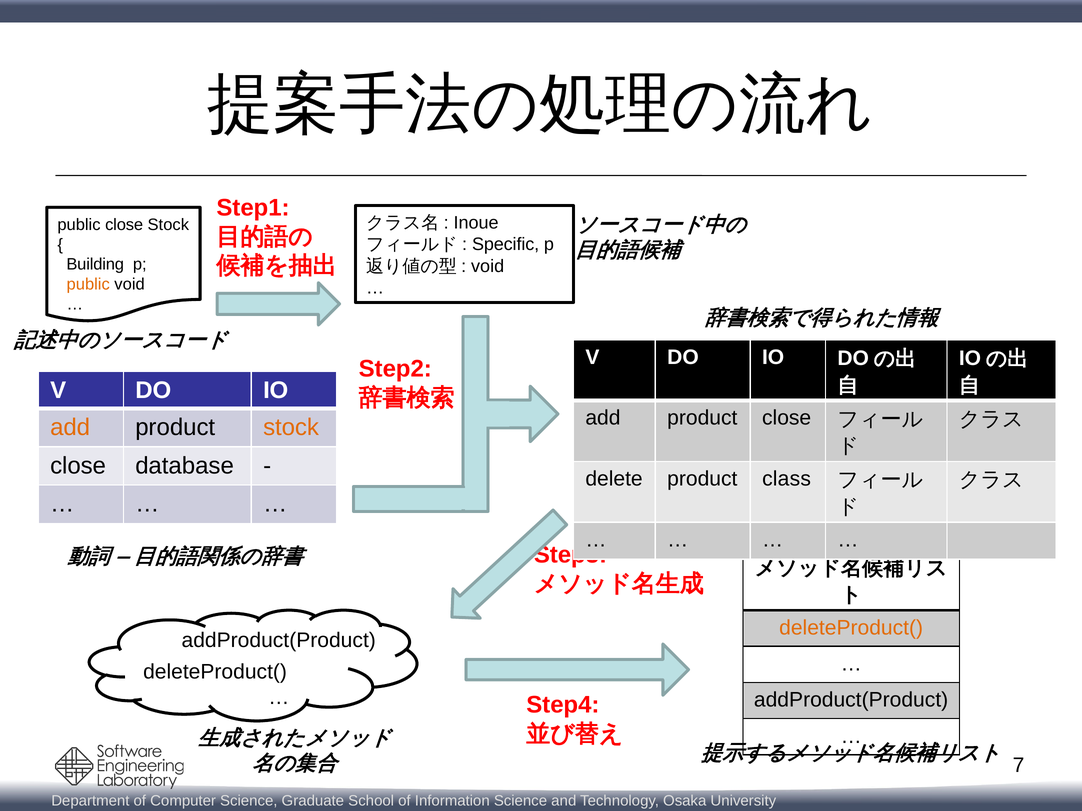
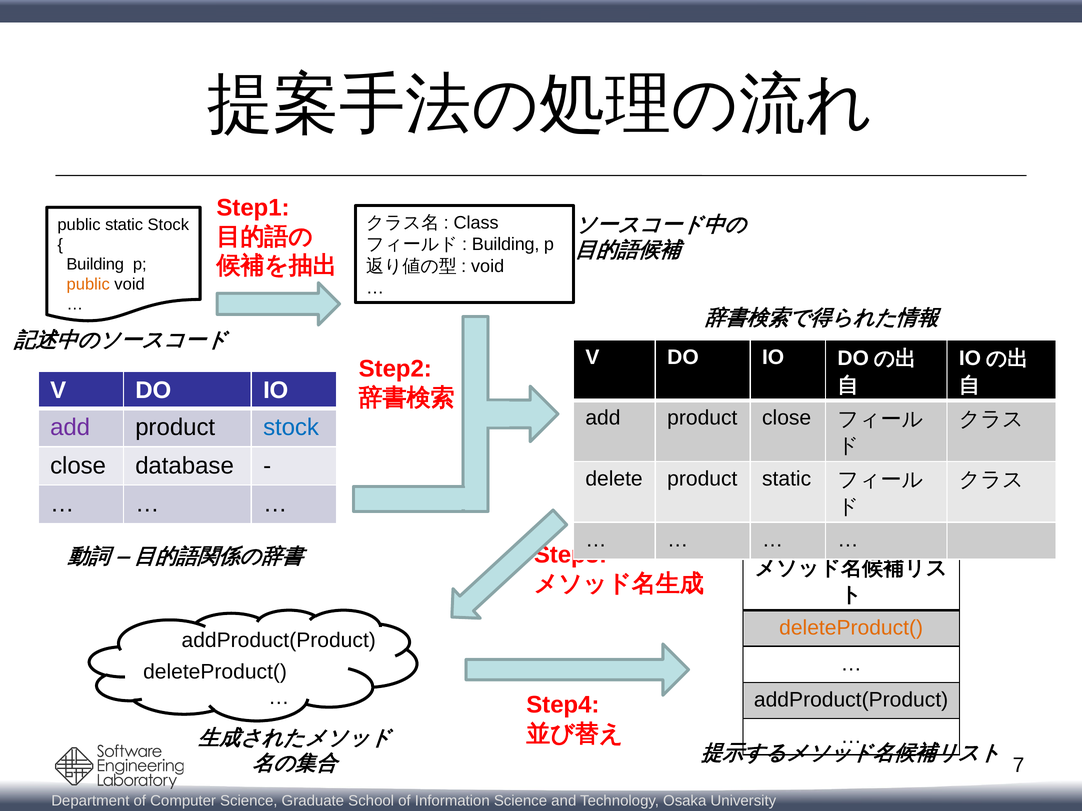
Inoue: Inoue -> Class
public close: close -> static
Specific at (506, 245): Specific -> Building
add at (70, 428) colour: orange -> purple
stock at (291, 428) colour: orange -> blue
product class: class -> static
